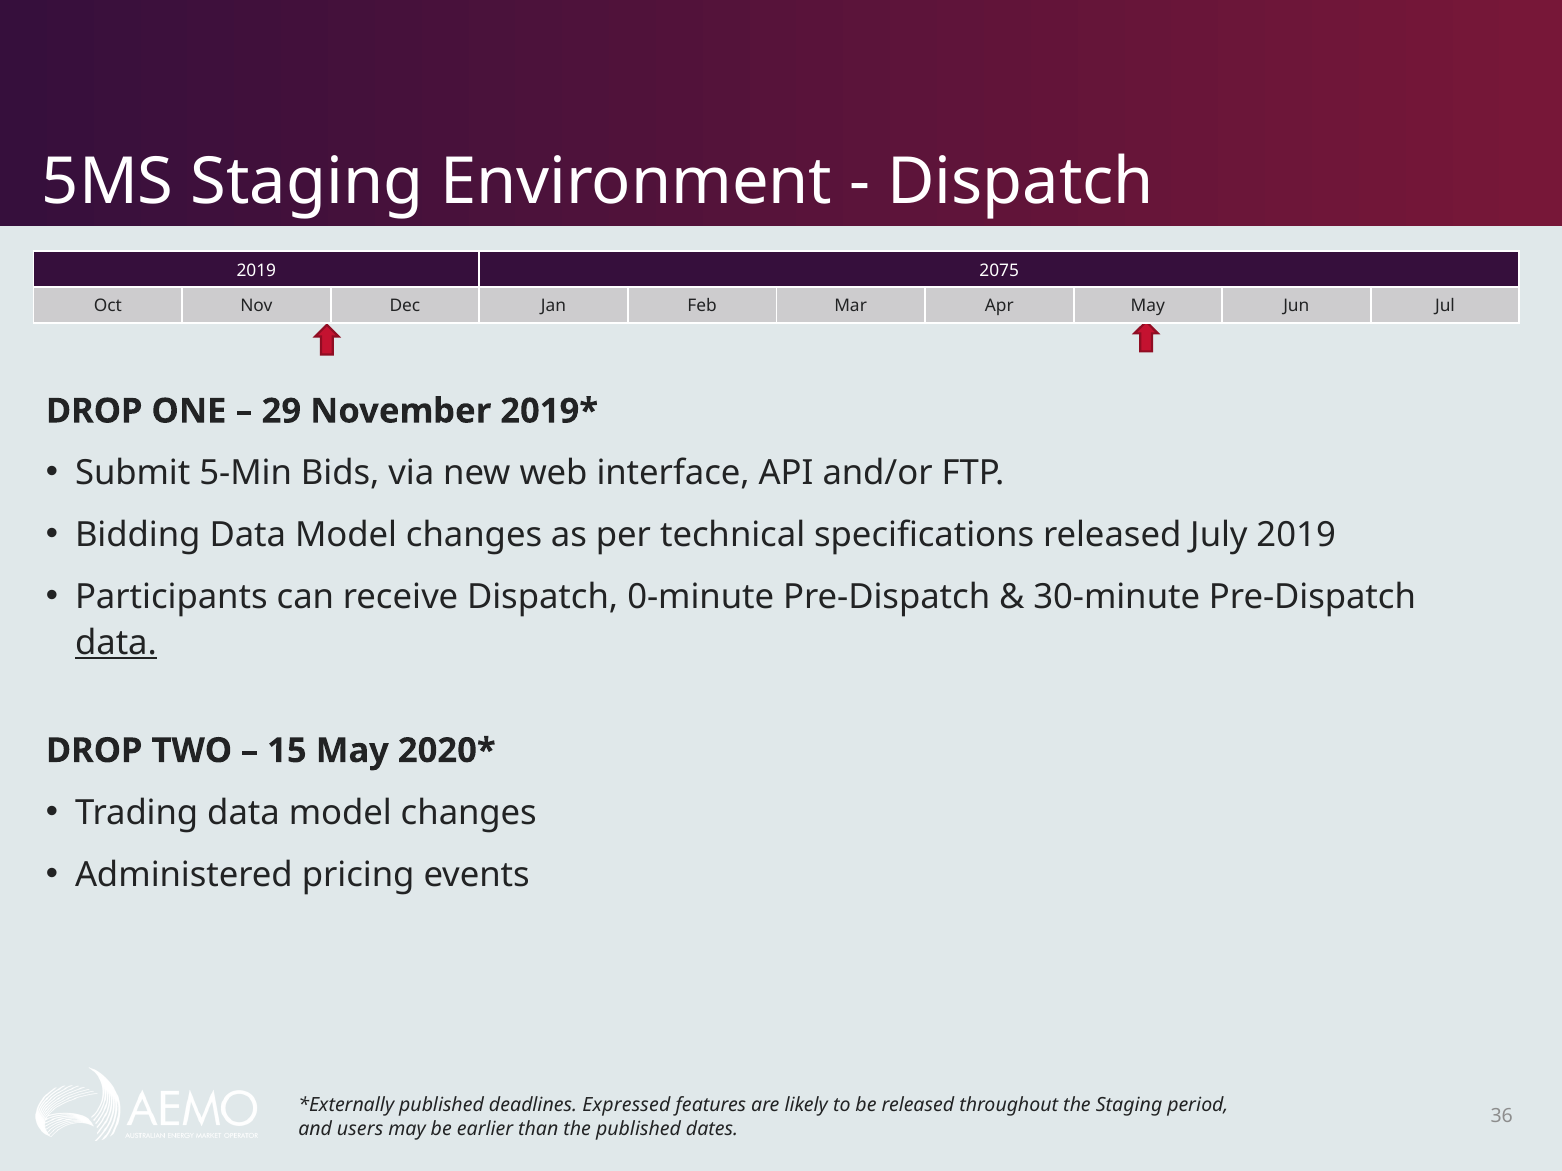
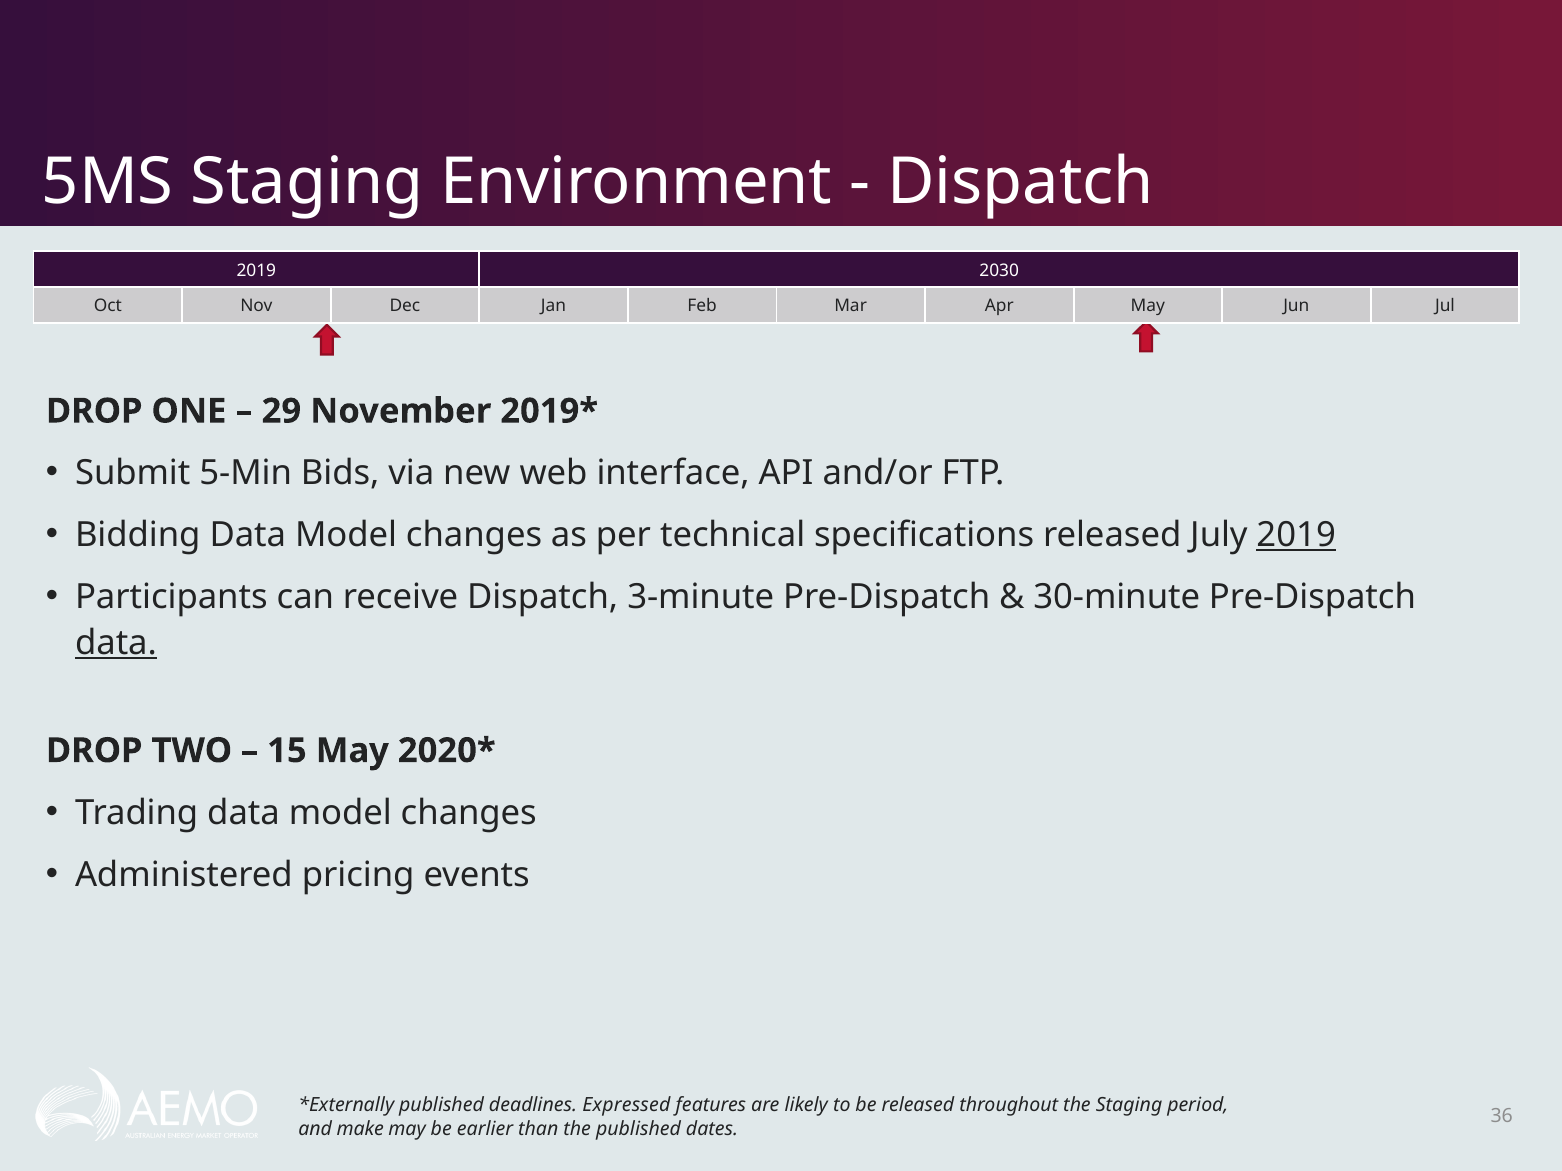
2075: 2075 -> 2030
2019 at (1296, 535) underline: none -> present
0-minute: 0-minute -> 3-minute
users: users -> make
